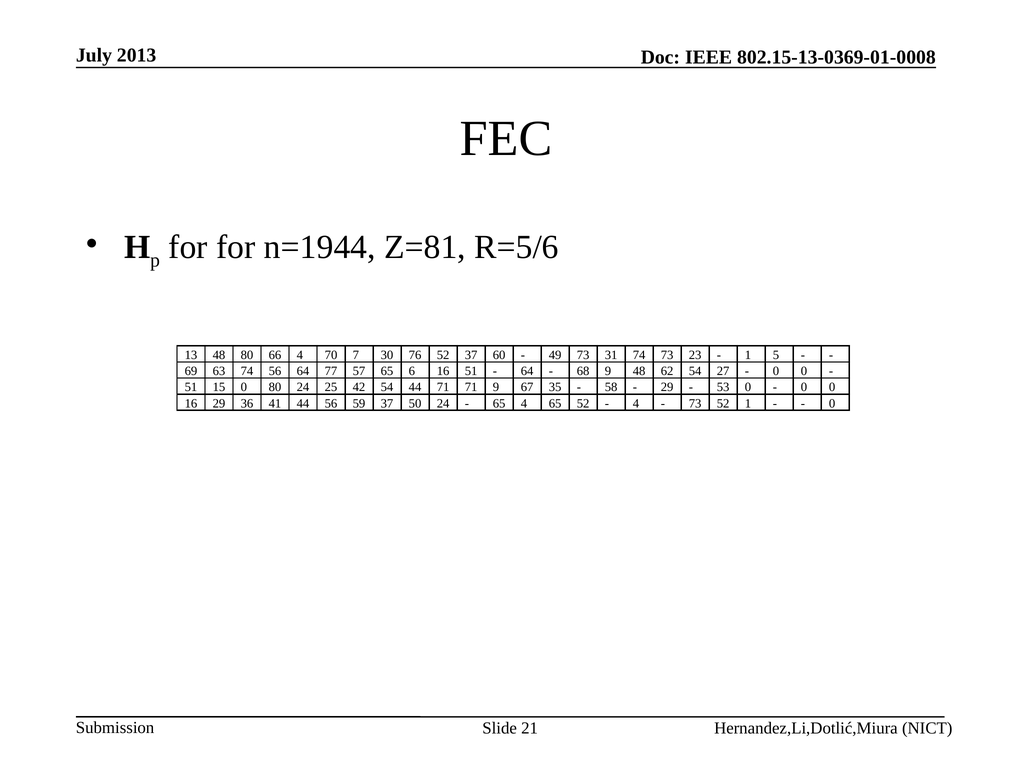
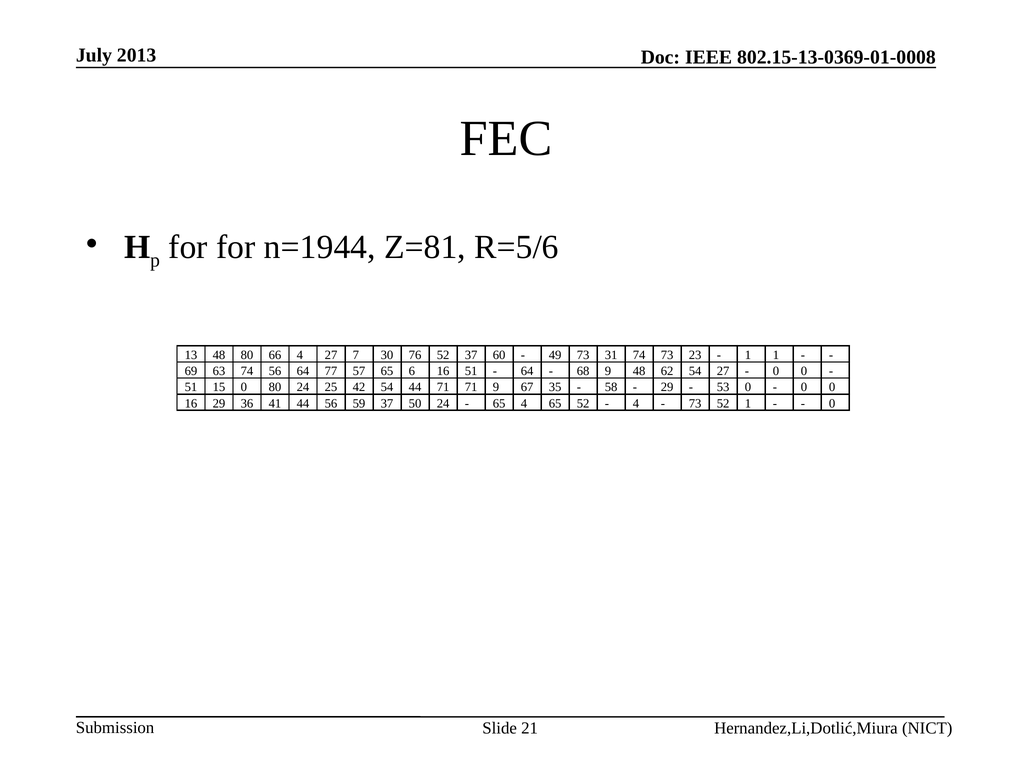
4 70: 70 -> 27
1 5: 5 -> 1
